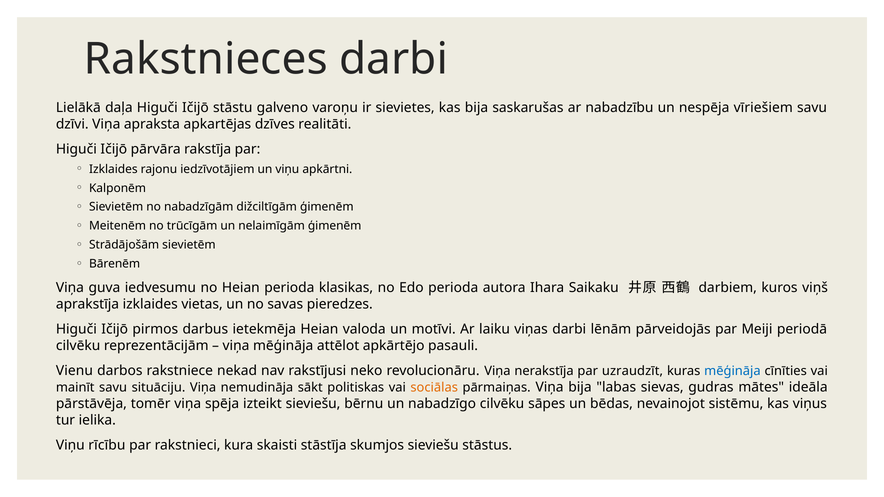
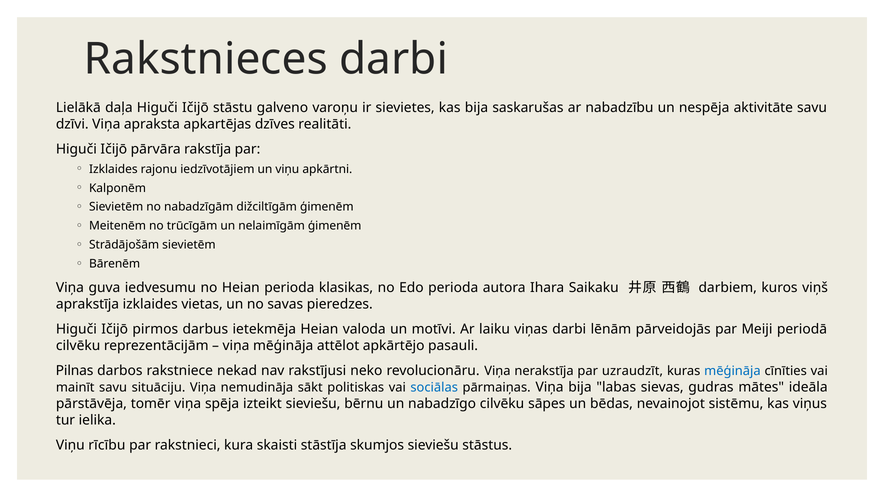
vīriešiem: vīriešiem -> aktivitāte
Vienu: Vienu -> Pilnas
sociālas colour: orange -> blue
